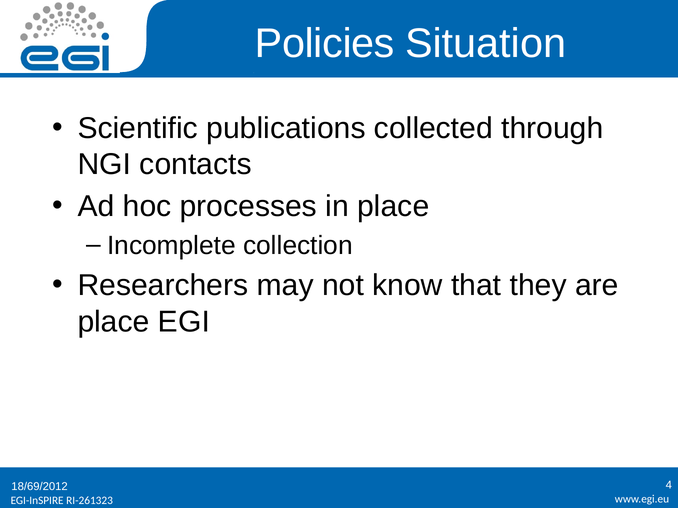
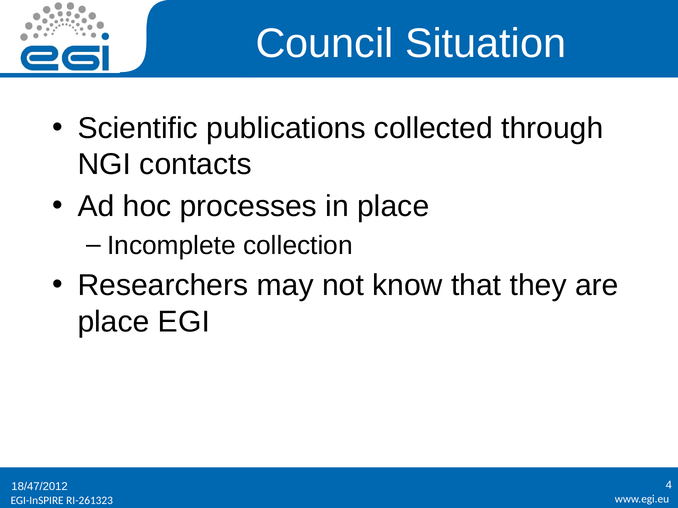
Policies: Policies -> Council
18/69/2012: 18/69/2012 -> 18/47/2012
